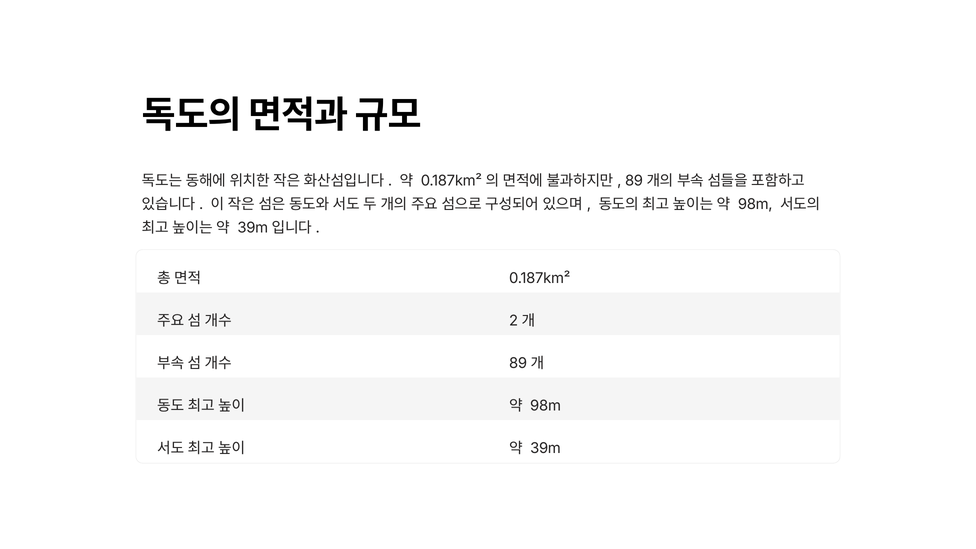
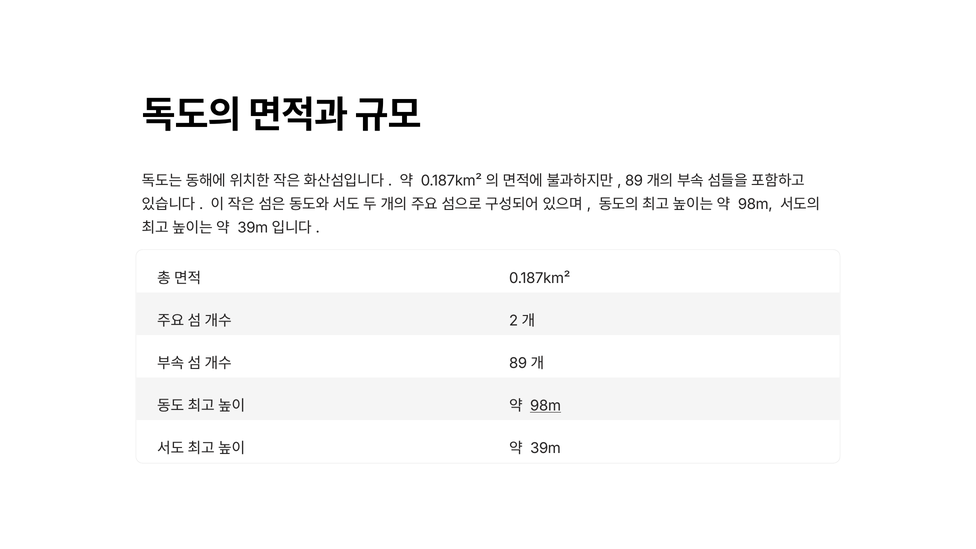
98m at (546, 406) underline: none -> present
